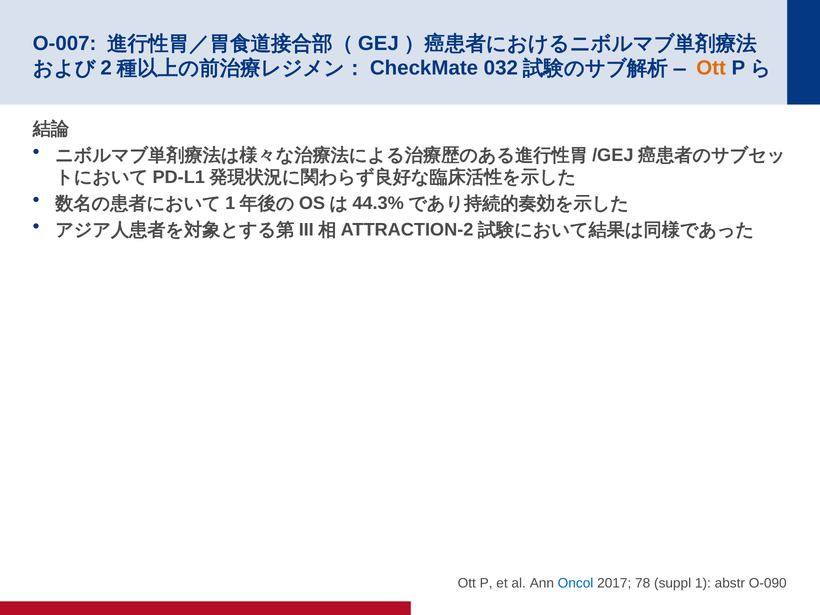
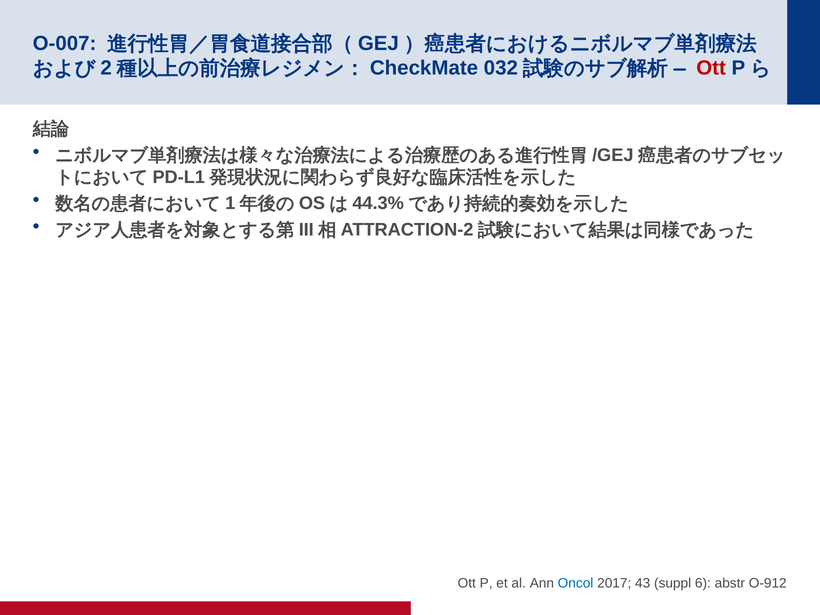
Ott at (711, 68) colour: orange -> red
78: 78 -> 43
1: 1 -> 6
O-090: O-090 -> O-912
